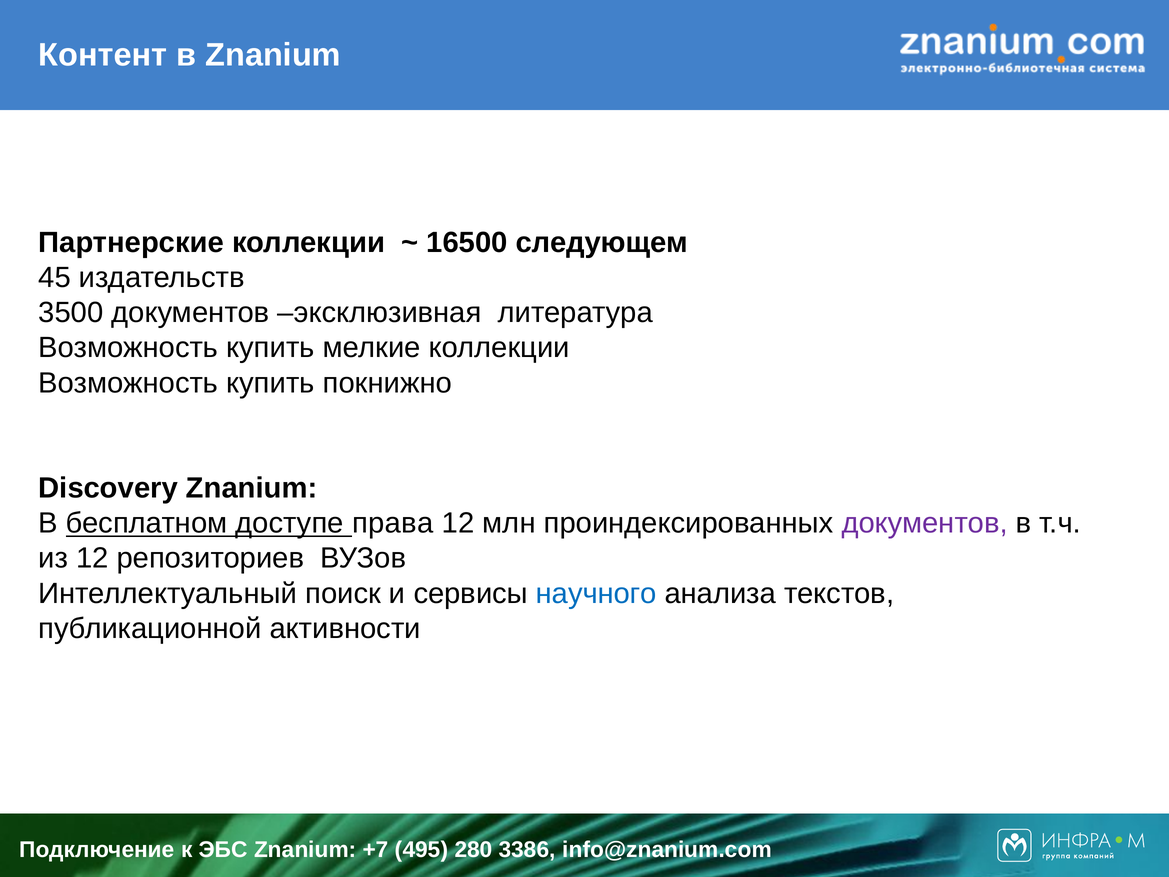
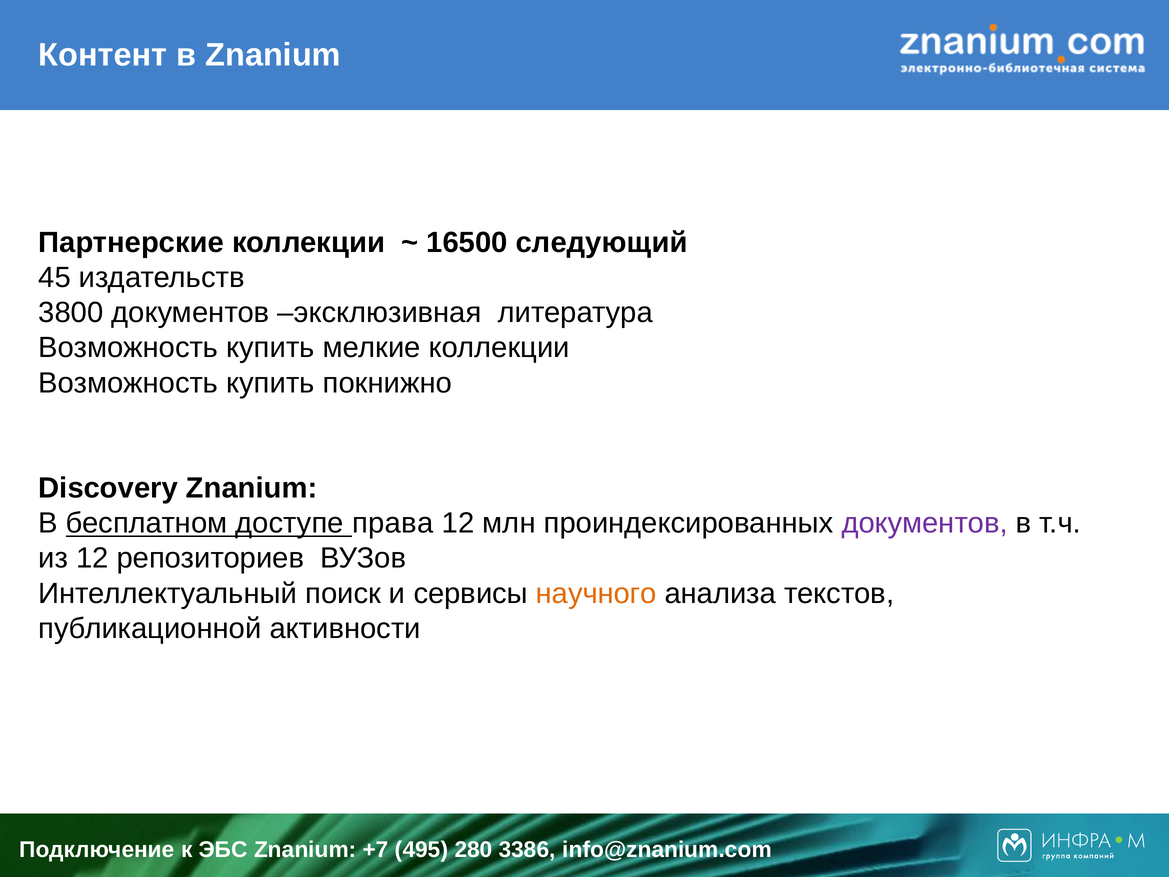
следующем: следующем -> следующий
3500: 3500 -> 3800
научного colour: blue -> orange
